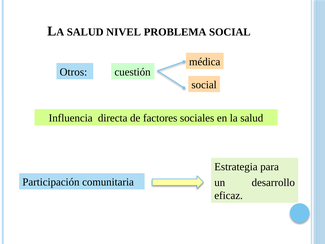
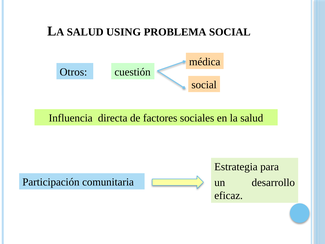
NIVEL: NIVEL -> USING
